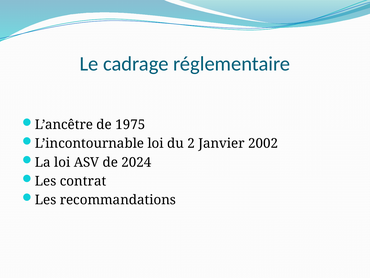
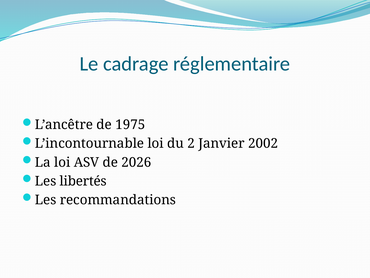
2024: 2024 -> 2026
contrat: contrat -> libertés
